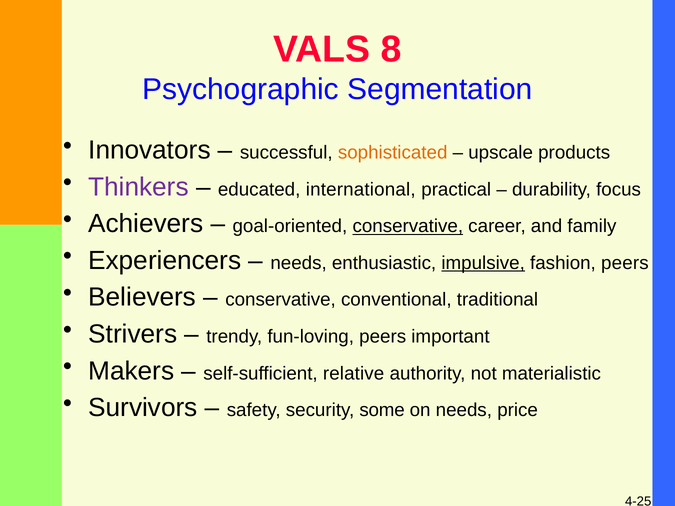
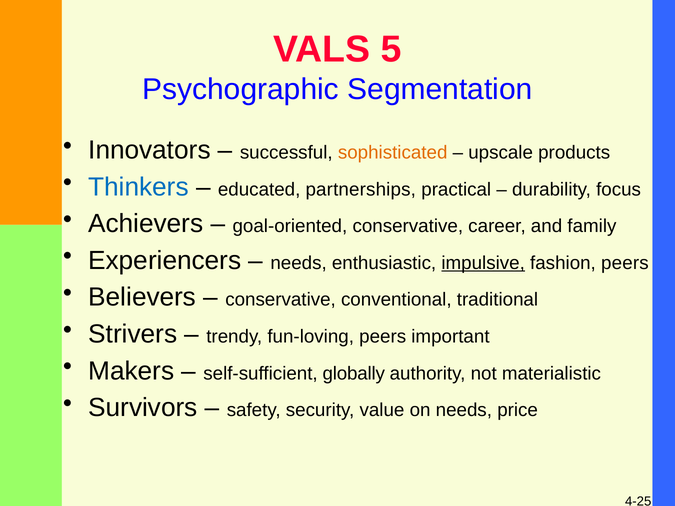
8: 8 -> 5
Thinkers colour: purple -> blue
international: international -> partnerships
conservative at (408, 226) underline: present -> none
relative: relative -> globally
some: some -> value
